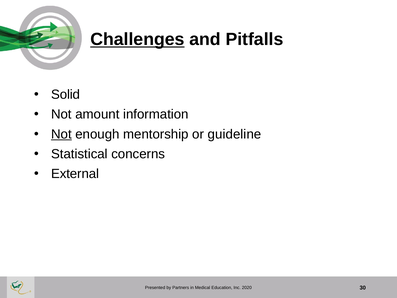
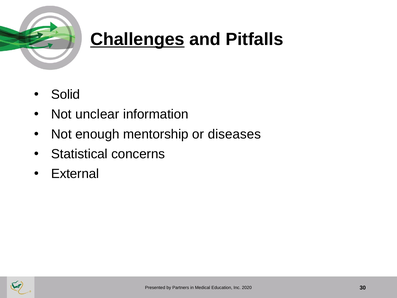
amount: amount -> unclear
Not at (61, 134) underline: present -> none
guideline: guideline -> diseases
